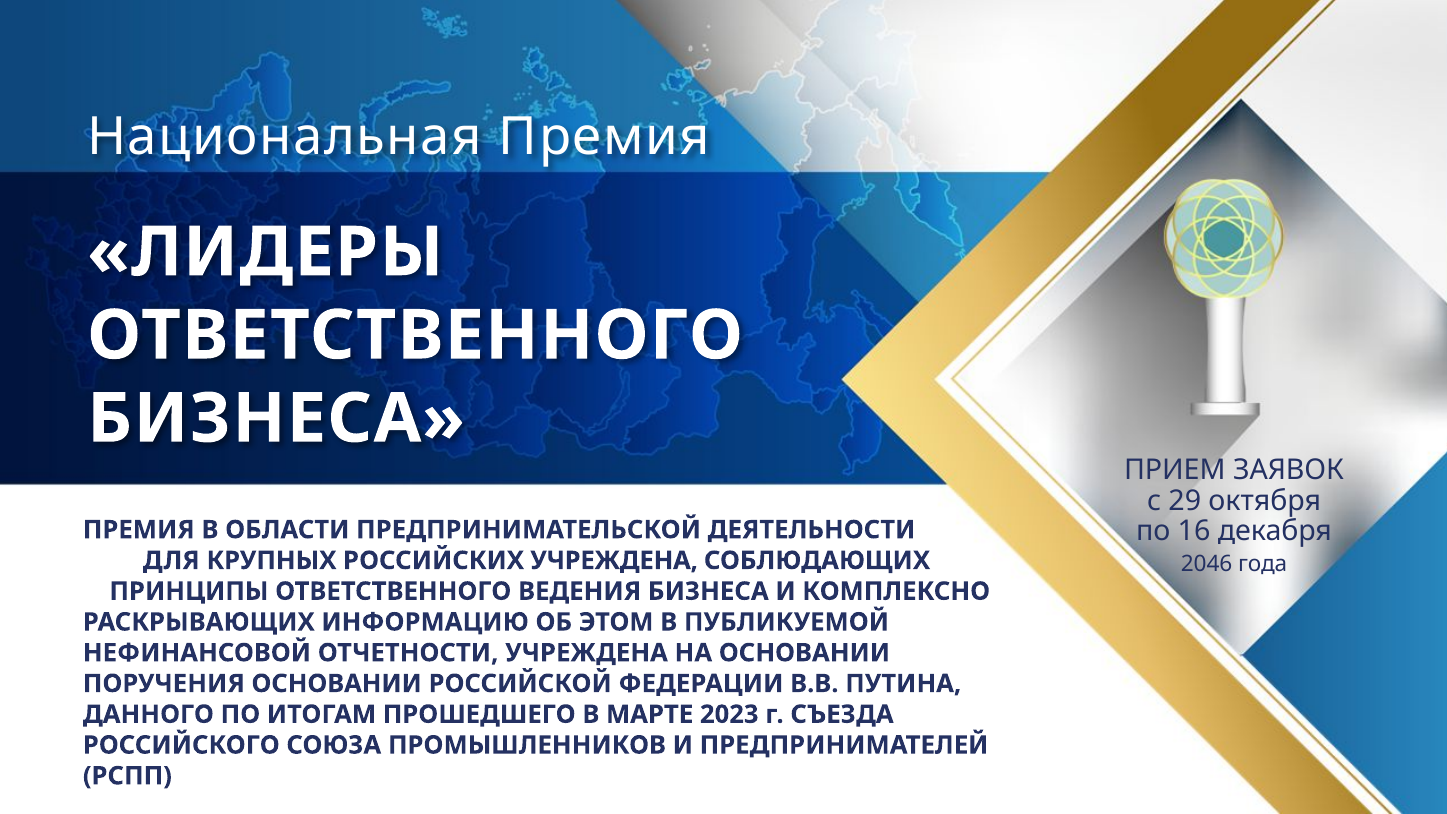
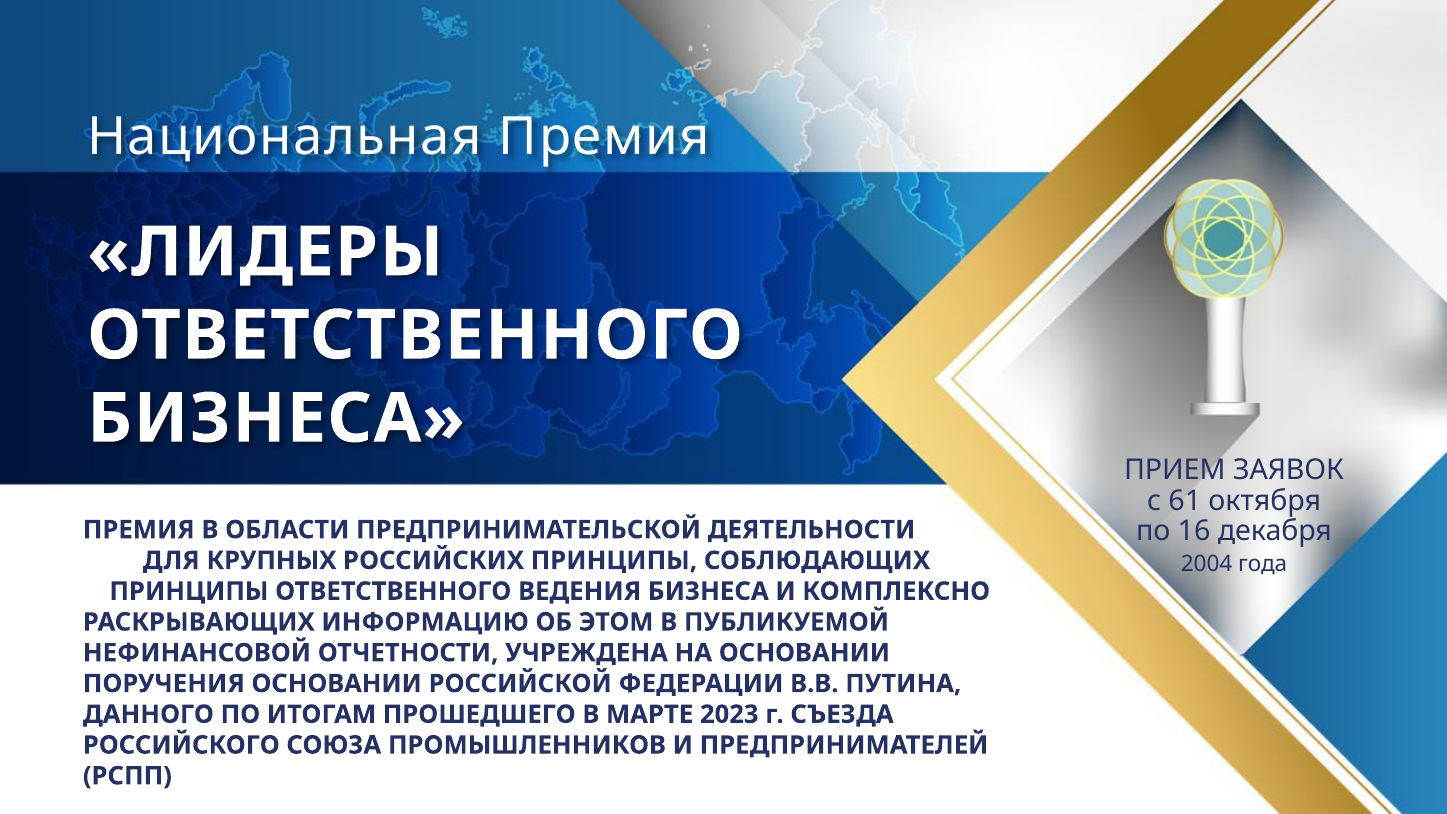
29: 29 -> 61
РОССИЙСКИХ УЧРЕЖДЕНА: УЧРЕЖДЕНА -> ПРИНЦИПЫ
2046: 2046 -> 2004
